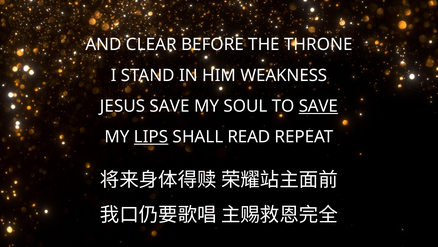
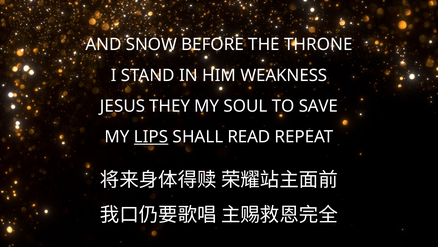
CLEAR: CLEAR -> SNOW
JESUS SAVE: SAVE -> THEY
SAVE at (318, 106) underline: present -> none
